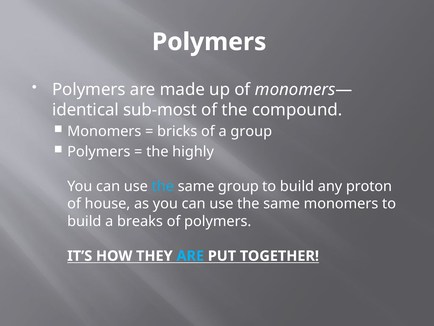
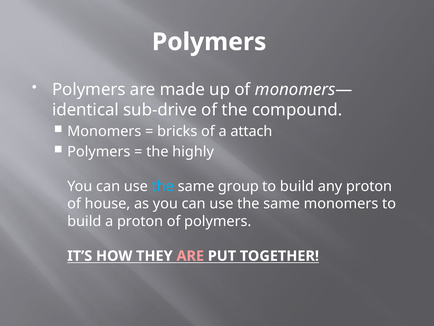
sub-most: sub-most -> sub-drive
a group: group -> attach
a breaks: breaks -> proton
ARE at (190, 256) colour: light blue -> pink
